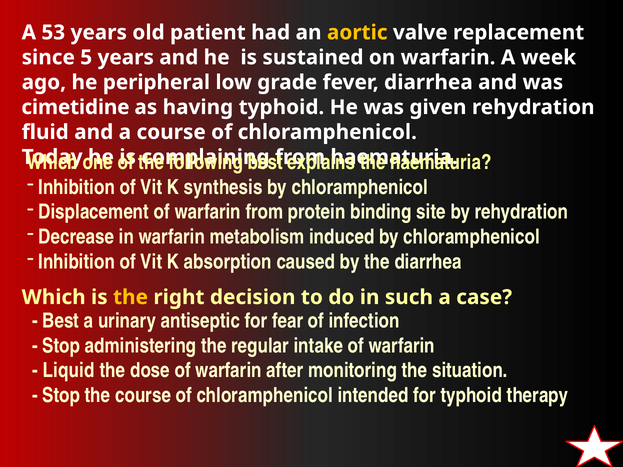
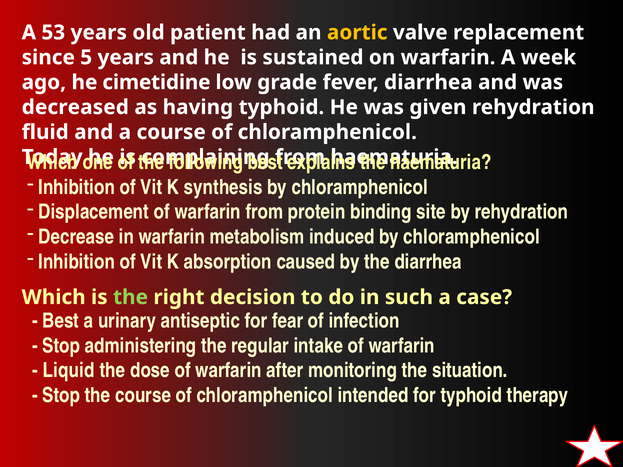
peripheral: peripheral -> cimetidine
cimetidine: cimetidine -> decreased
the at (131, 297) colour: yellow -> light green
